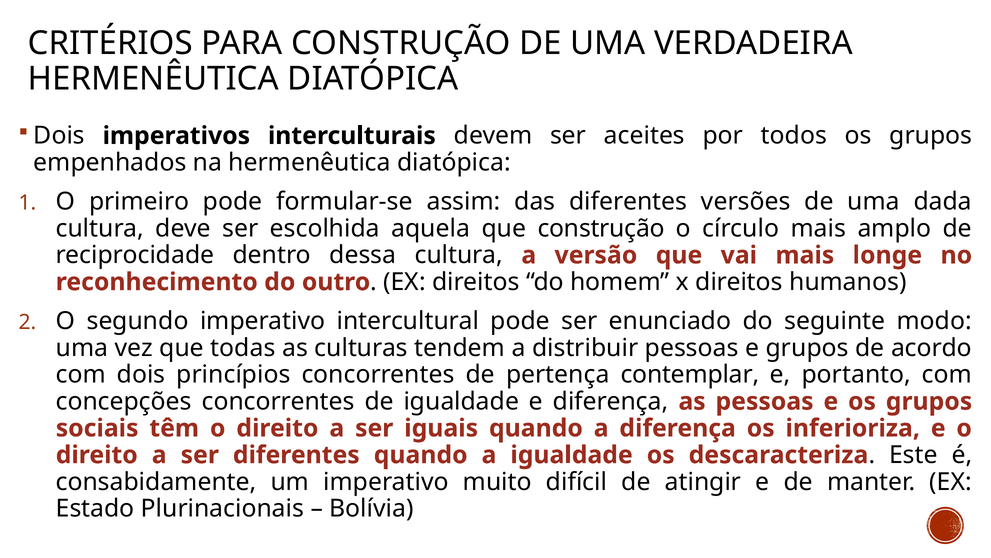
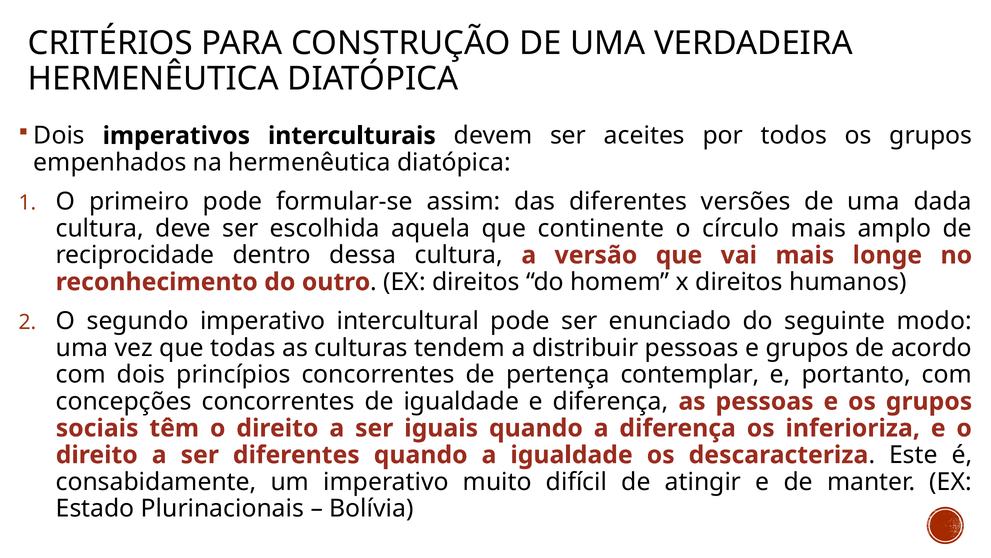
que construção: construção -> continente
